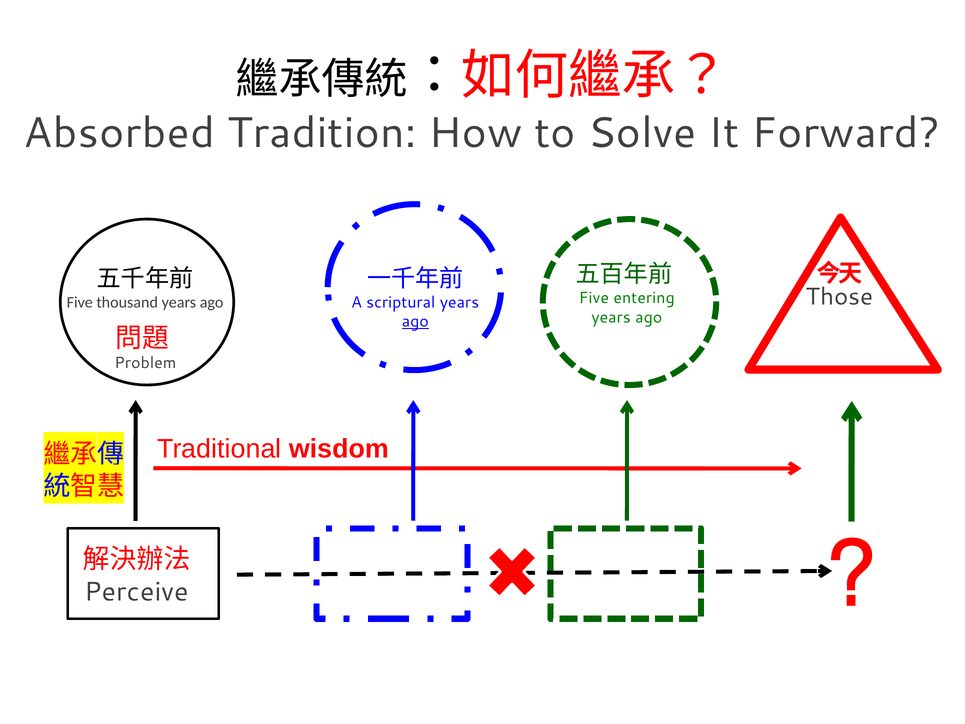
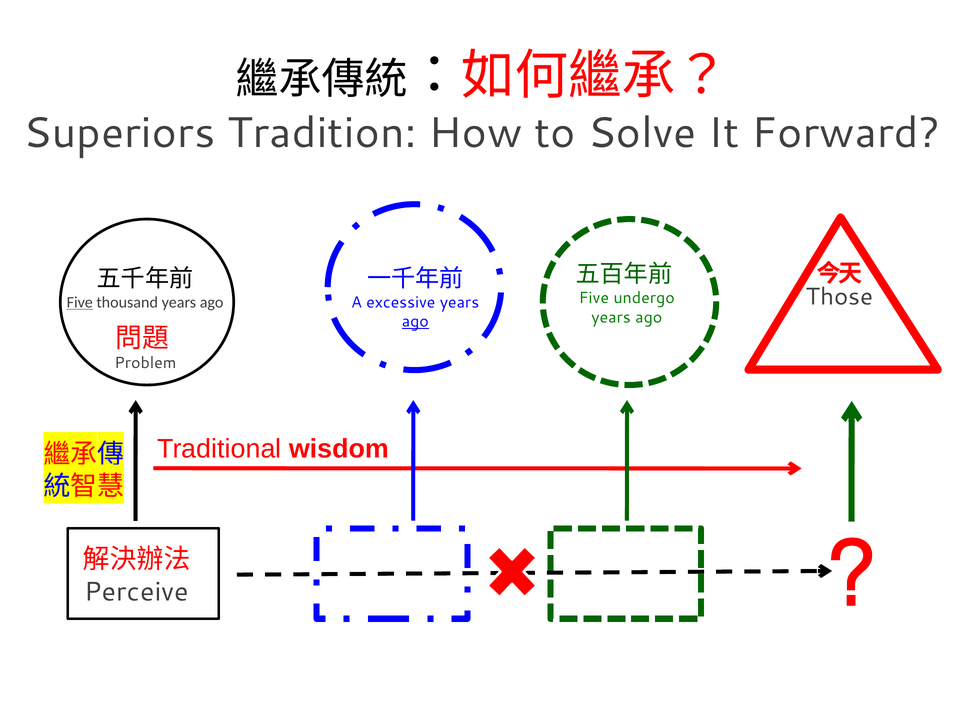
Absorbed: Absorbed -> Superiors
entering: entering -> undergo
Five at (80, 302) underline: none -> present
scriptural: scriptural -> excessive
